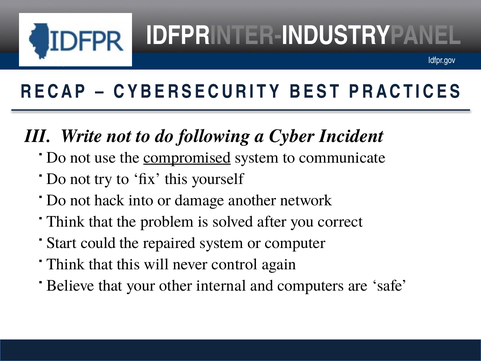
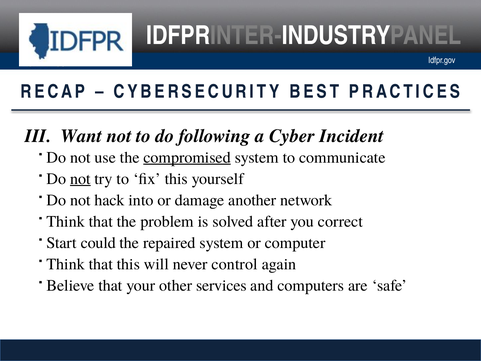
Write: Write -> Want
not at (80, 179) underline: none -> present
internal: internal -> services
